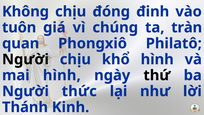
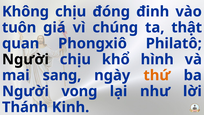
tràn: tràn -> thật
mai hình: hình -> sang
thứ colour: black -> orange
thức: thức -> vong
